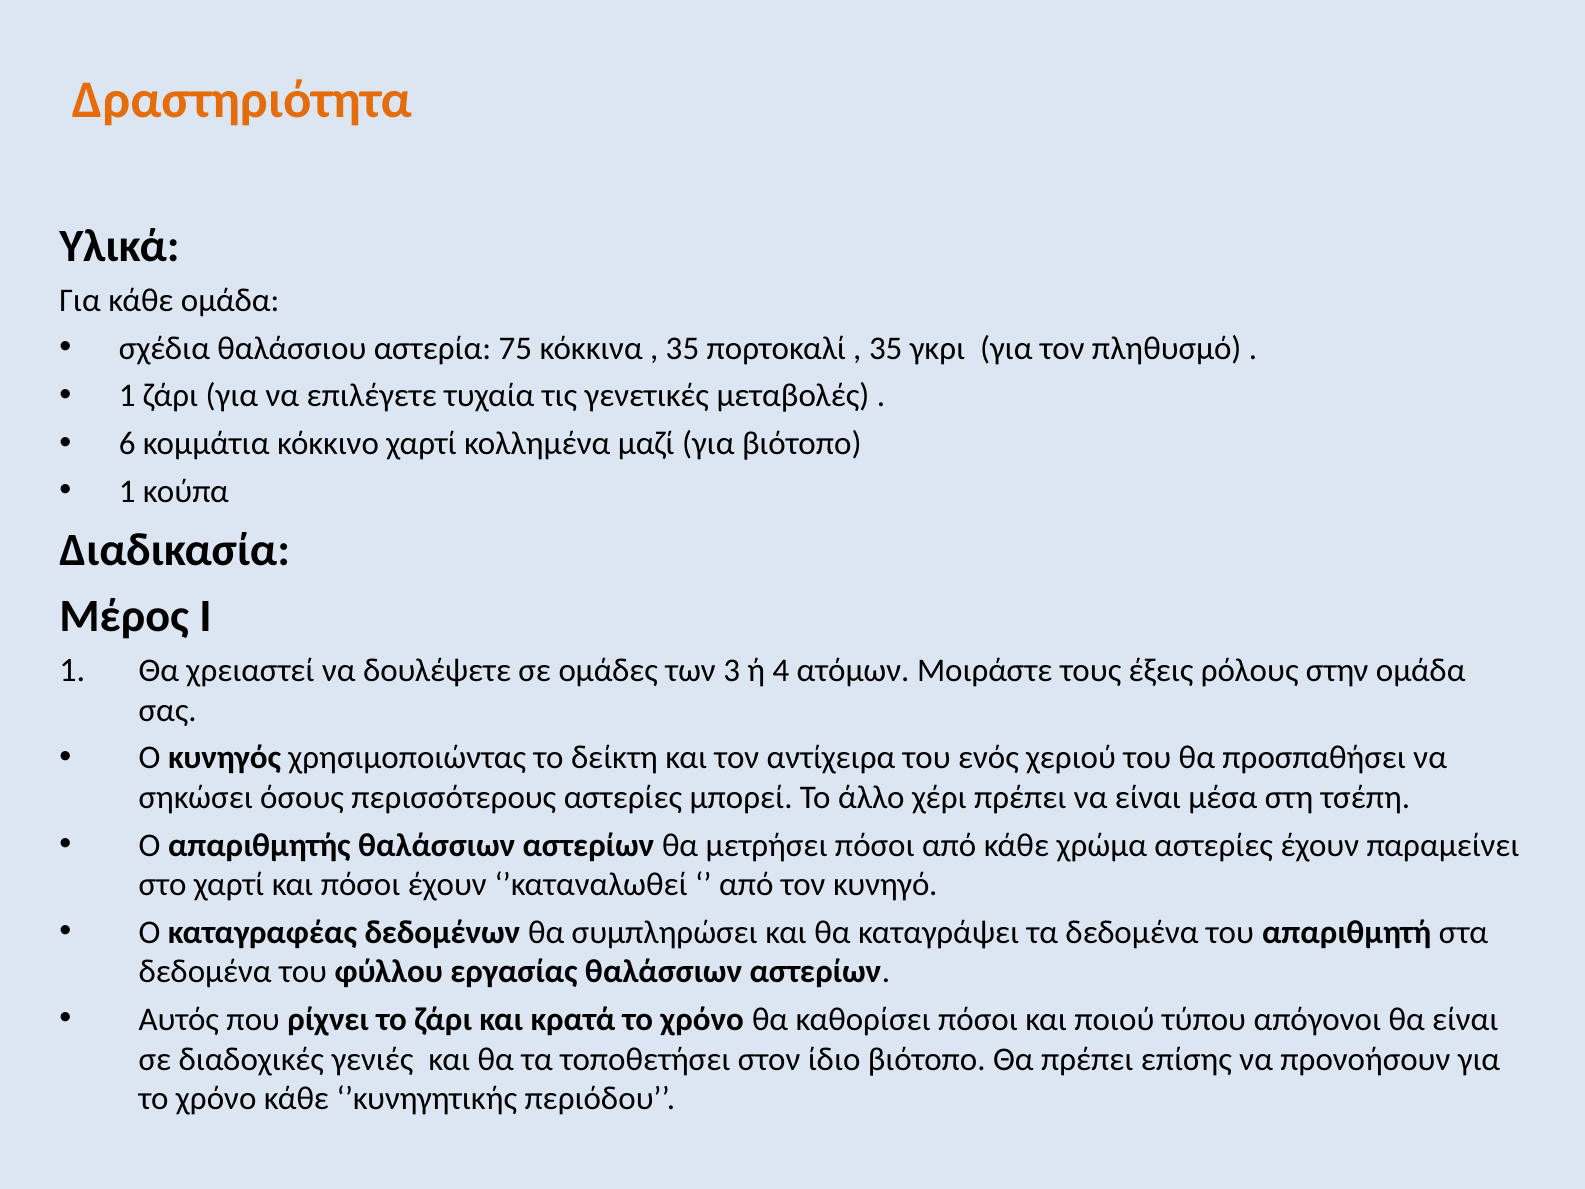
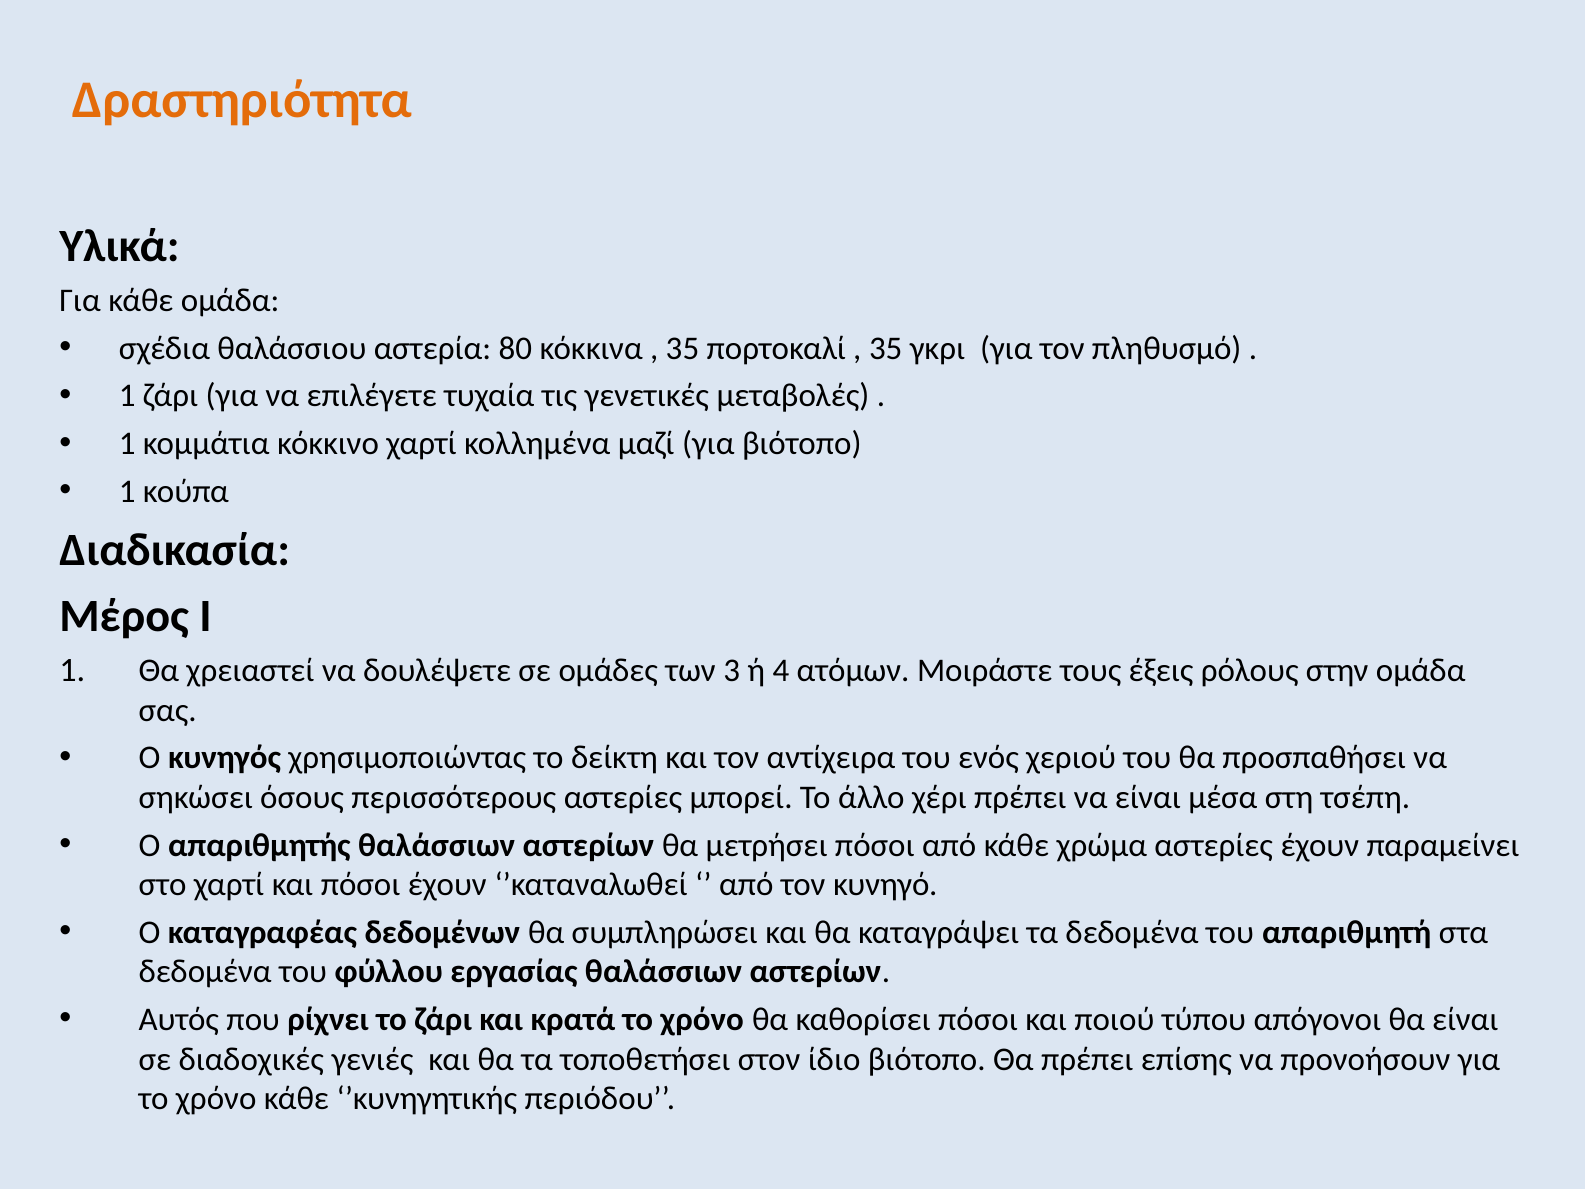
75: 75 -> 80
6 at (127, 444): 6 -> 1
